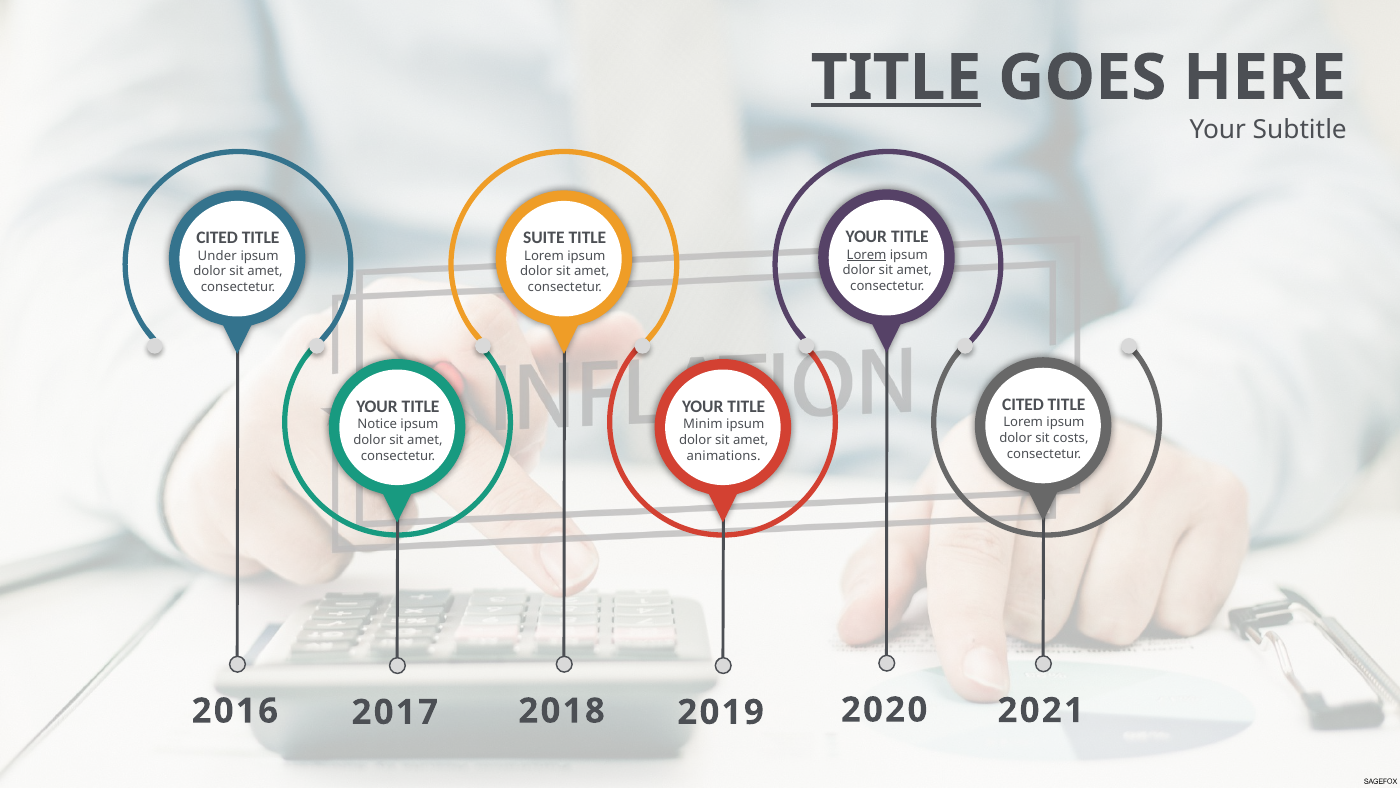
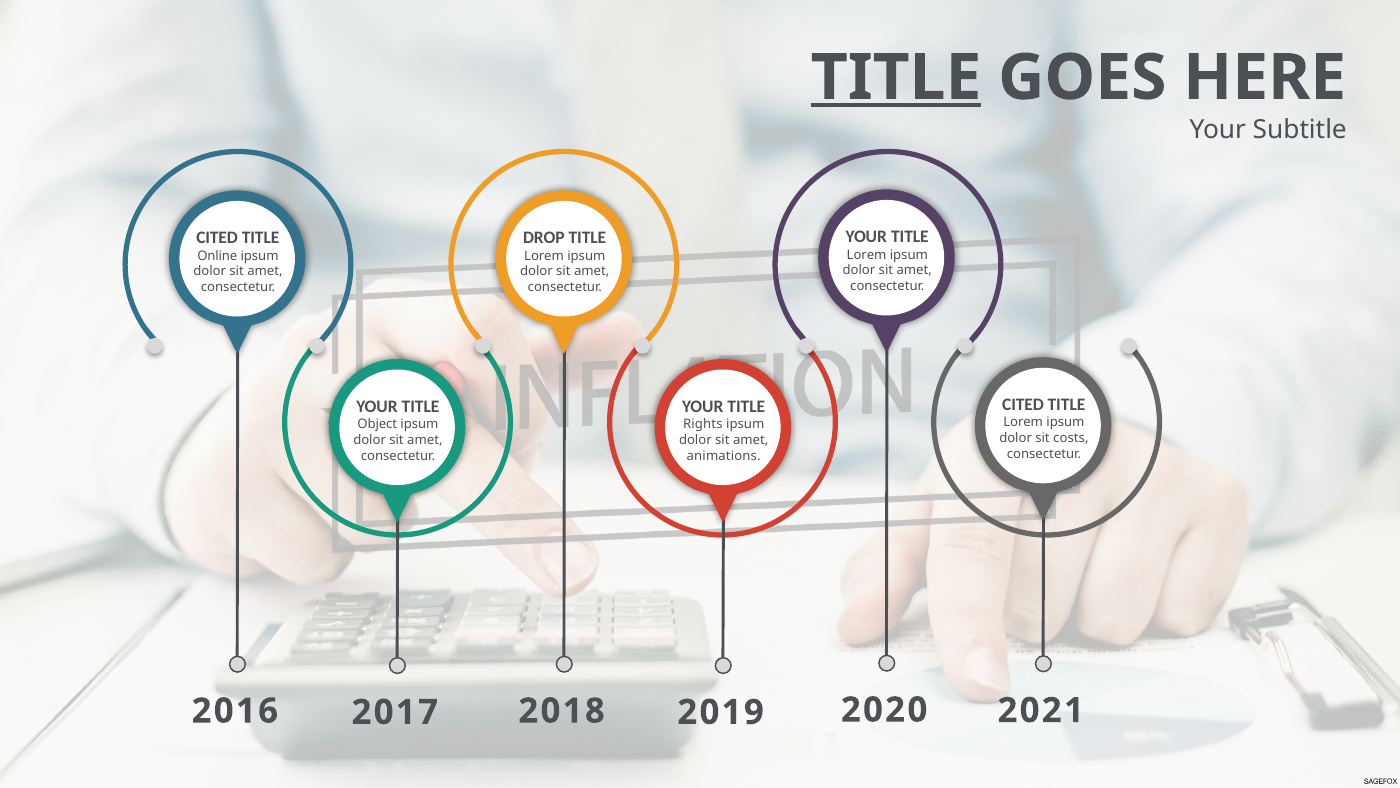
SUITE: SUITE -> DROP
Lorem at (867, 255) underline: present -> none
Under: Under -> Online
Notice: Notice -> Object
Minim: Minim -> Rights
